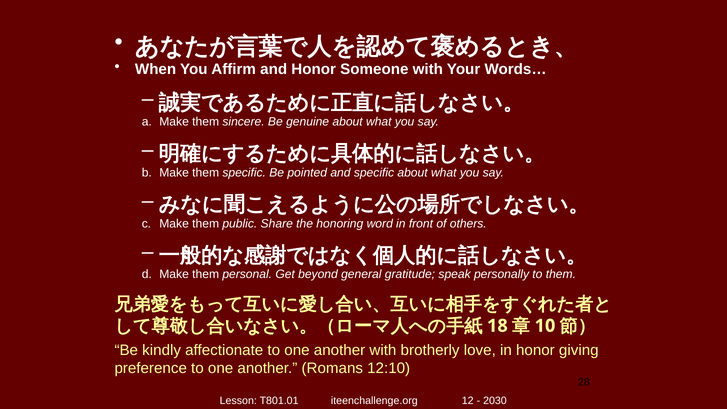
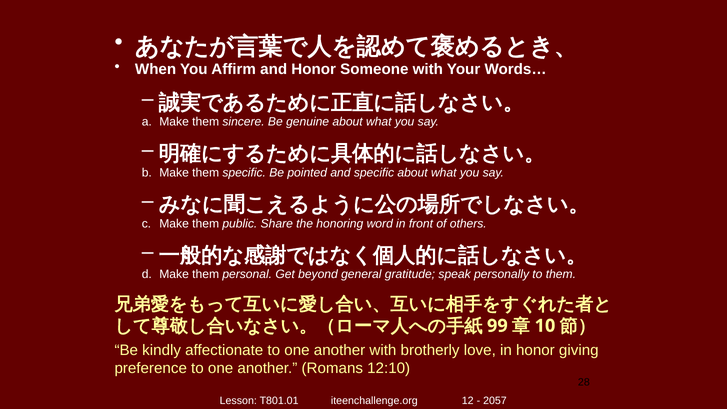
18: 18 -> 99
2030: 2030 -> 2057
